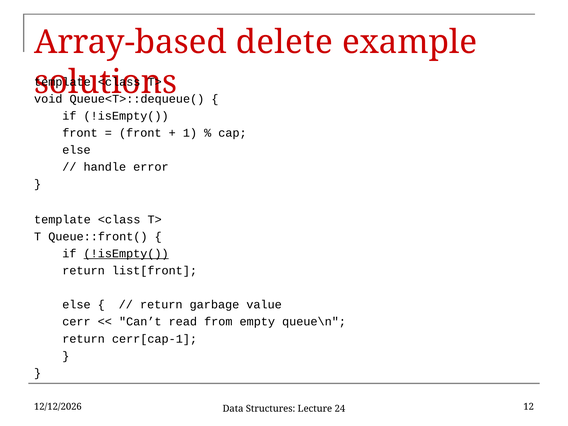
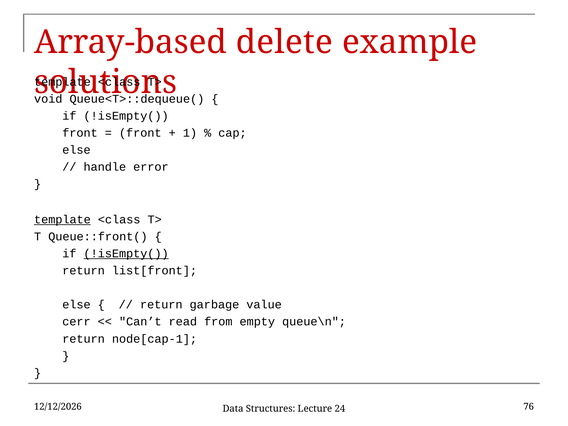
template at (62, 219) underline: none -> present
cerr[cap-1: cerr[cap-1 -> node[cap-1
12: 12 -> 76
